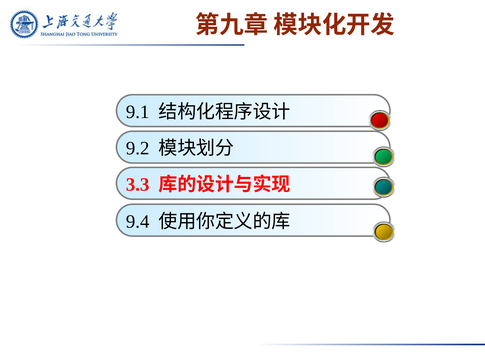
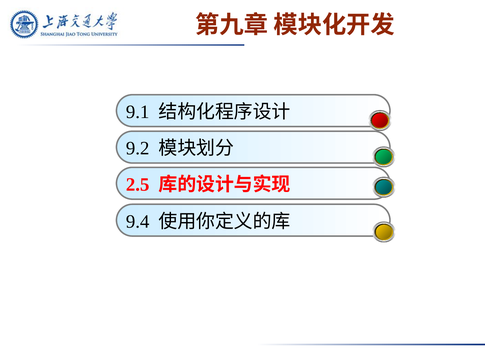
3.3: 3.3 -> 2.5
